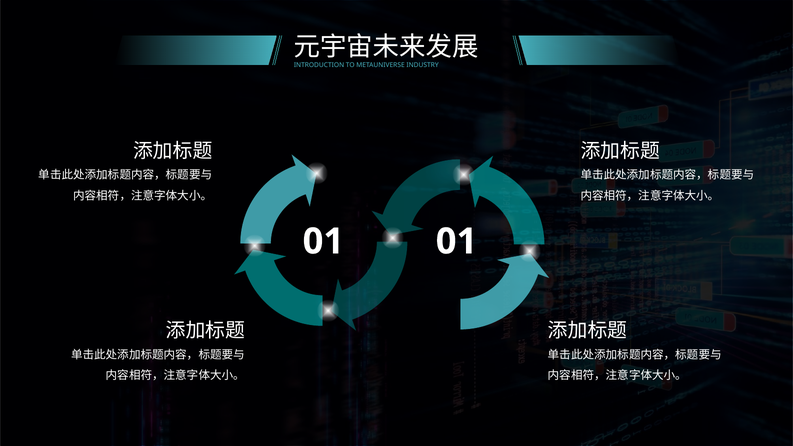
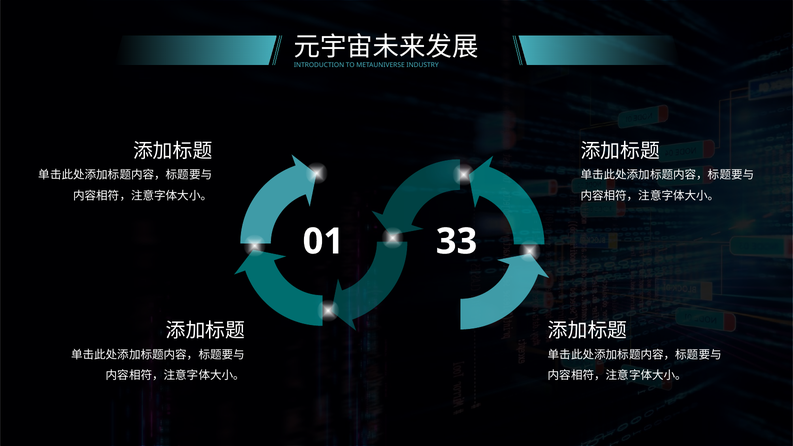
01 01: 01 -> 33
